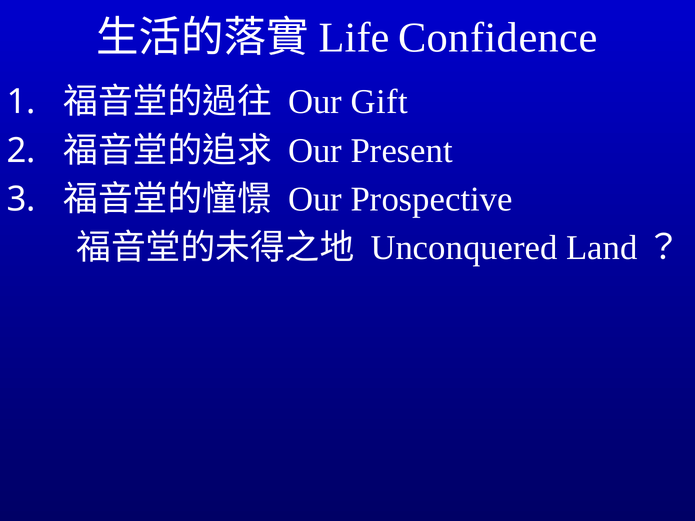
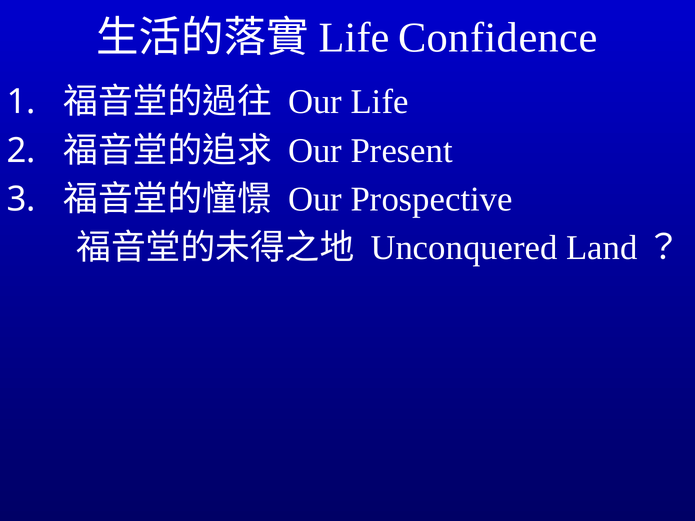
Our Gift: Gift -> Life
